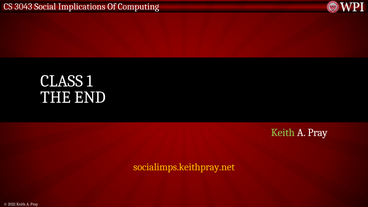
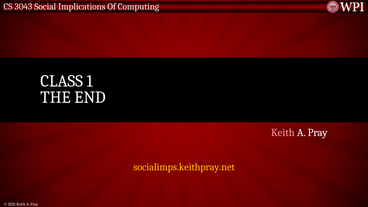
Keith at (283, 133) colour: light green -> pink
